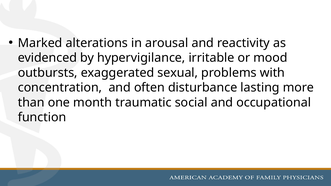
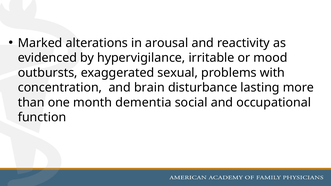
often: often -> brain
traumatic: traumatic -> dementia
